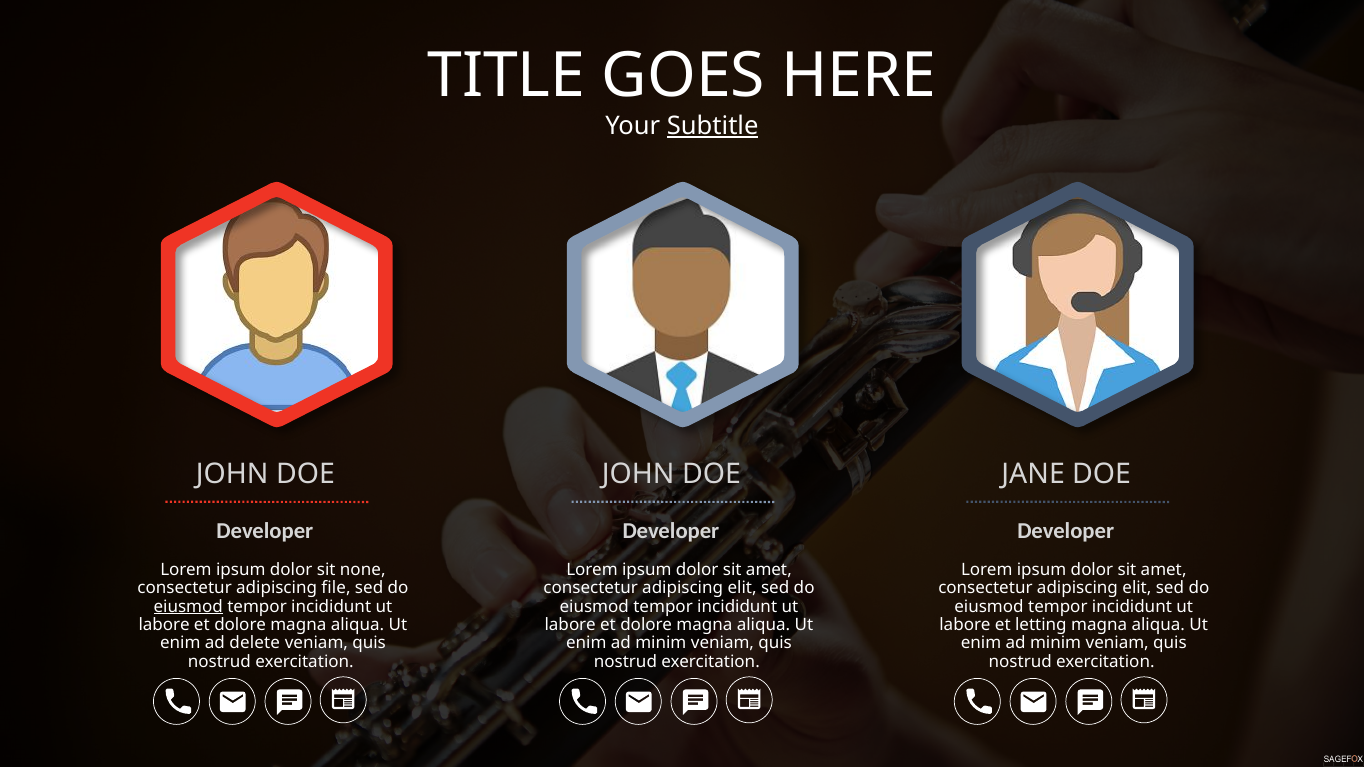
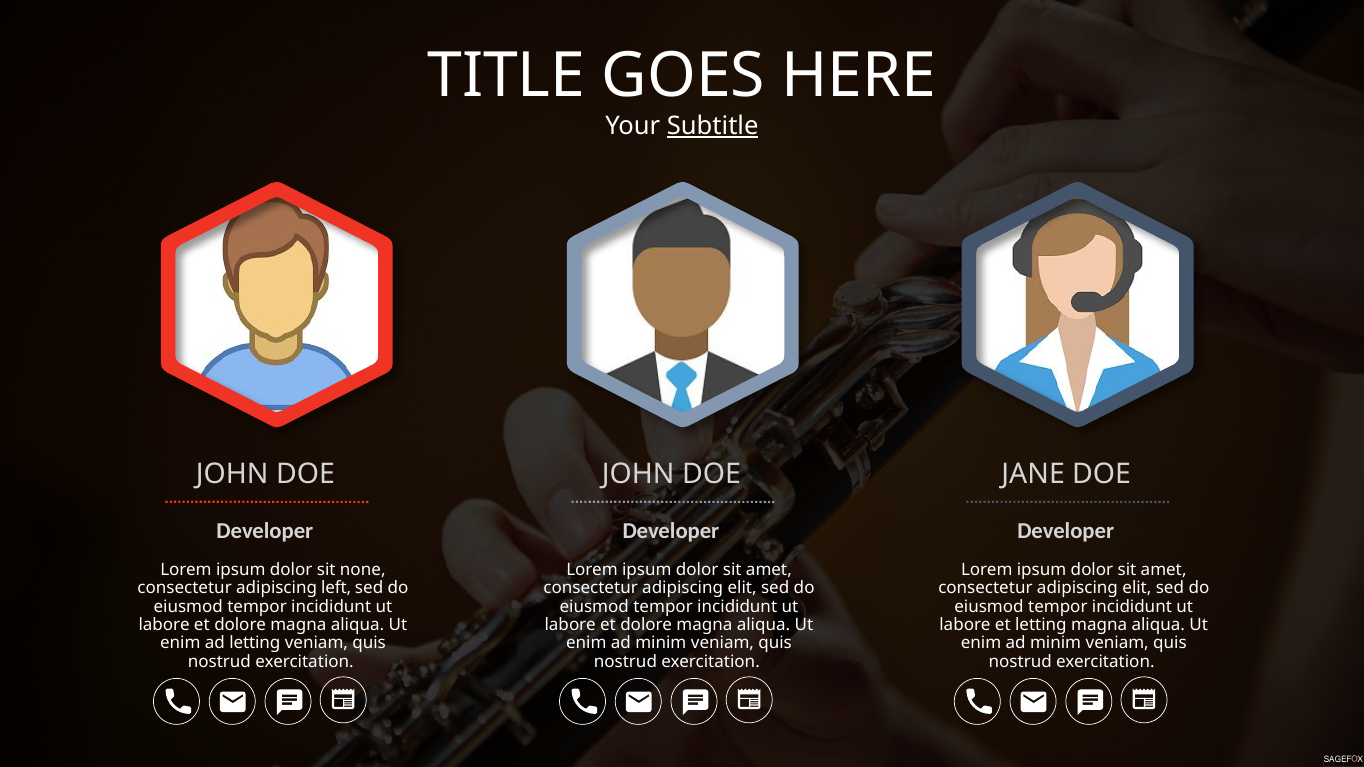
file: file -> left
eiusmod at (188, 607) underline: present -> none
ad delete: delete -> letting
